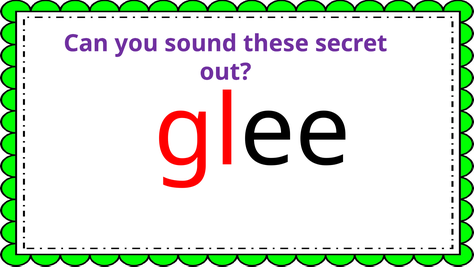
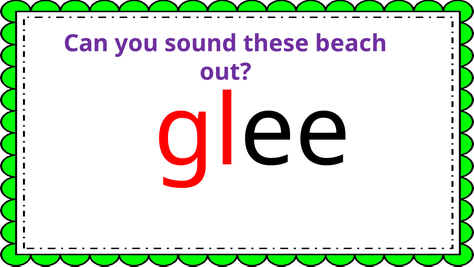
secret: secret -> beach
